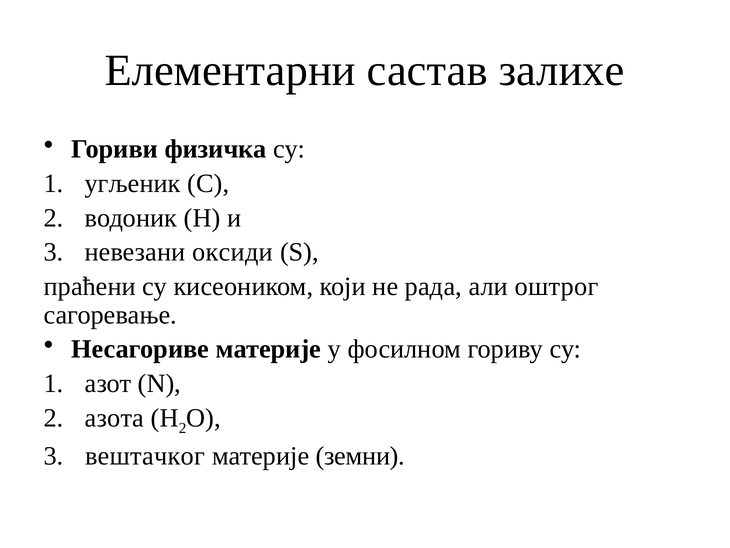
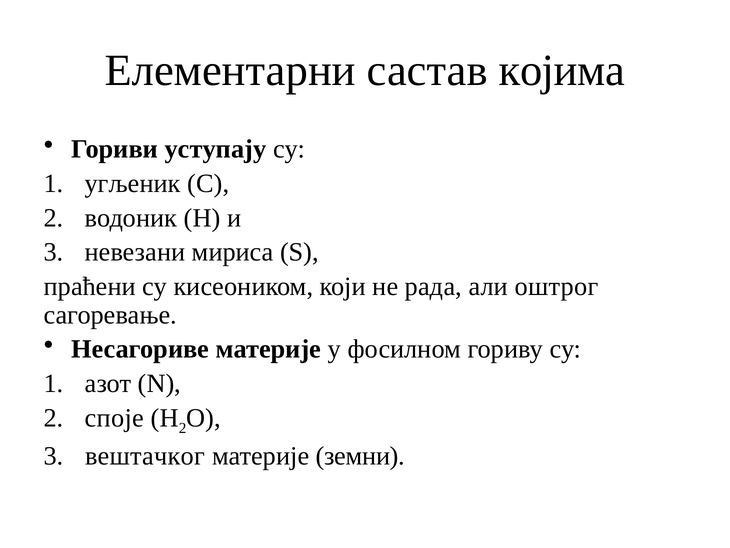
залихе: залихе -> којима
физичка: физичка -> уступају
оксиди: оксиди -> мириса
азота: азота -> споје
